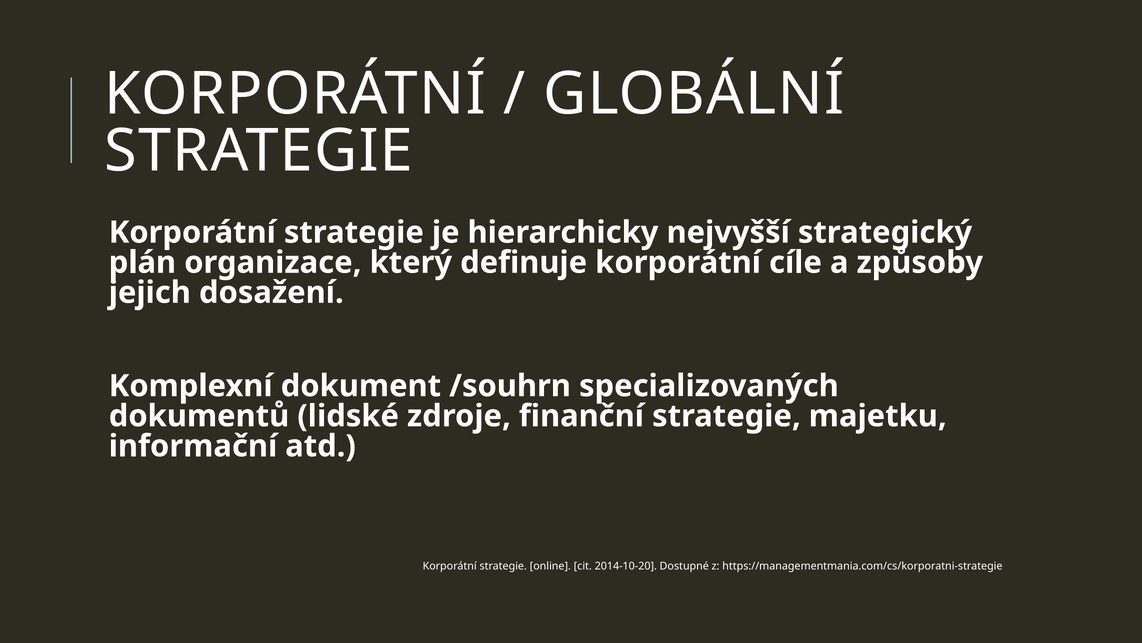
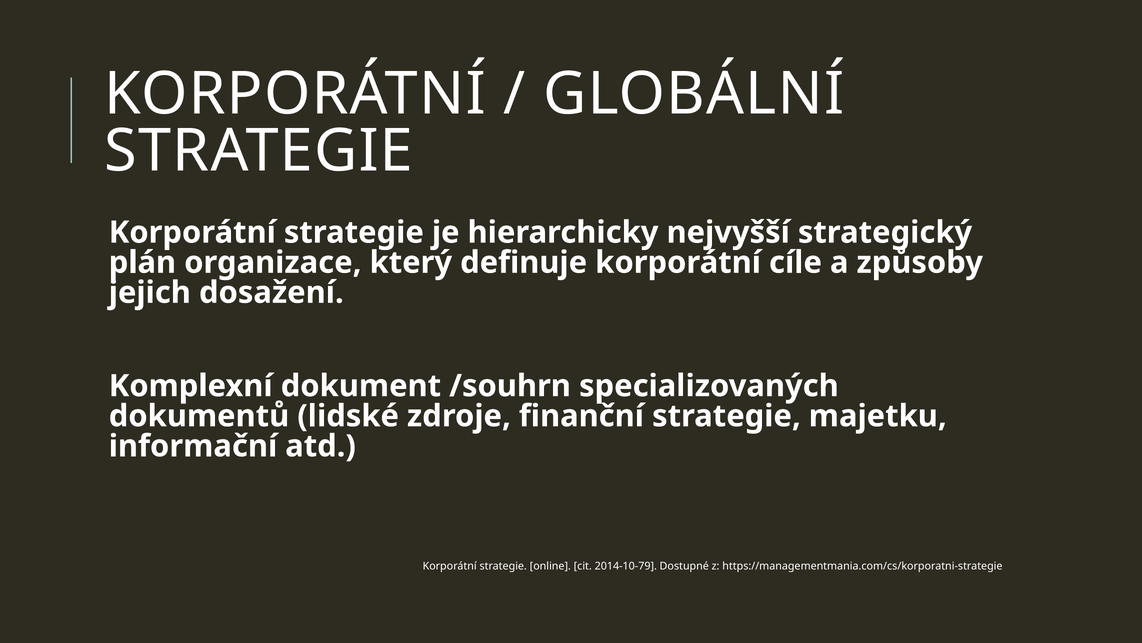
2014-10-20: 2014-10-20 -> 2014-10-79
